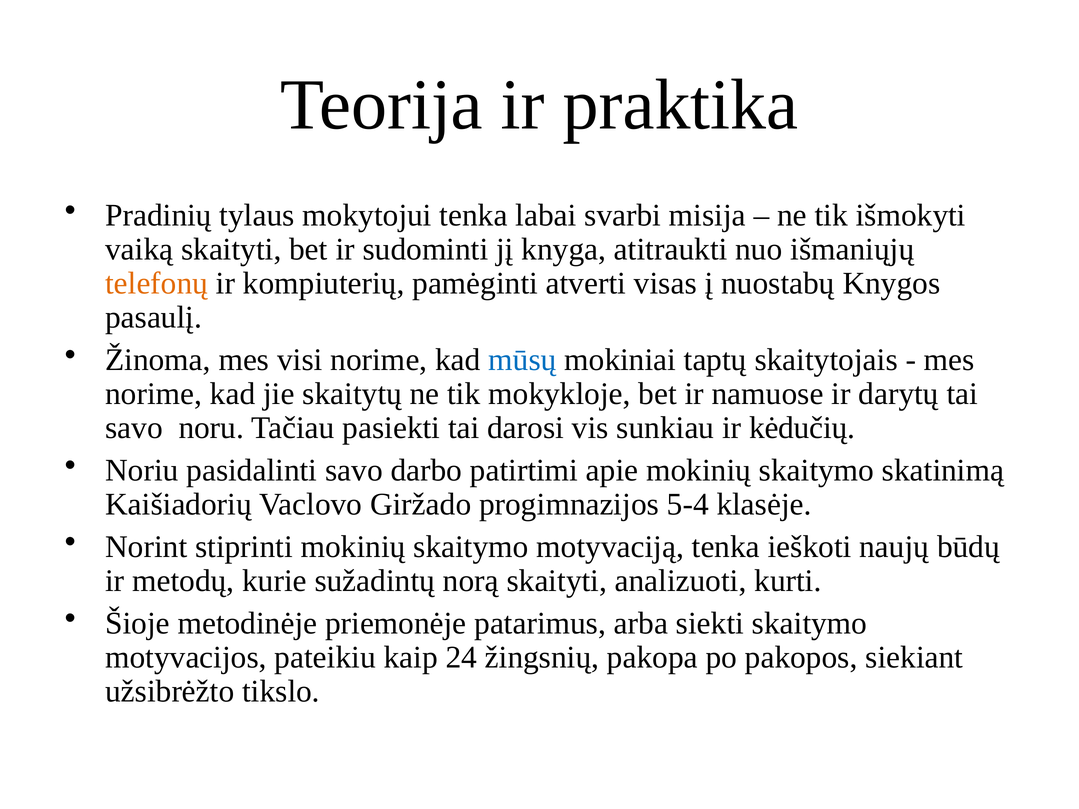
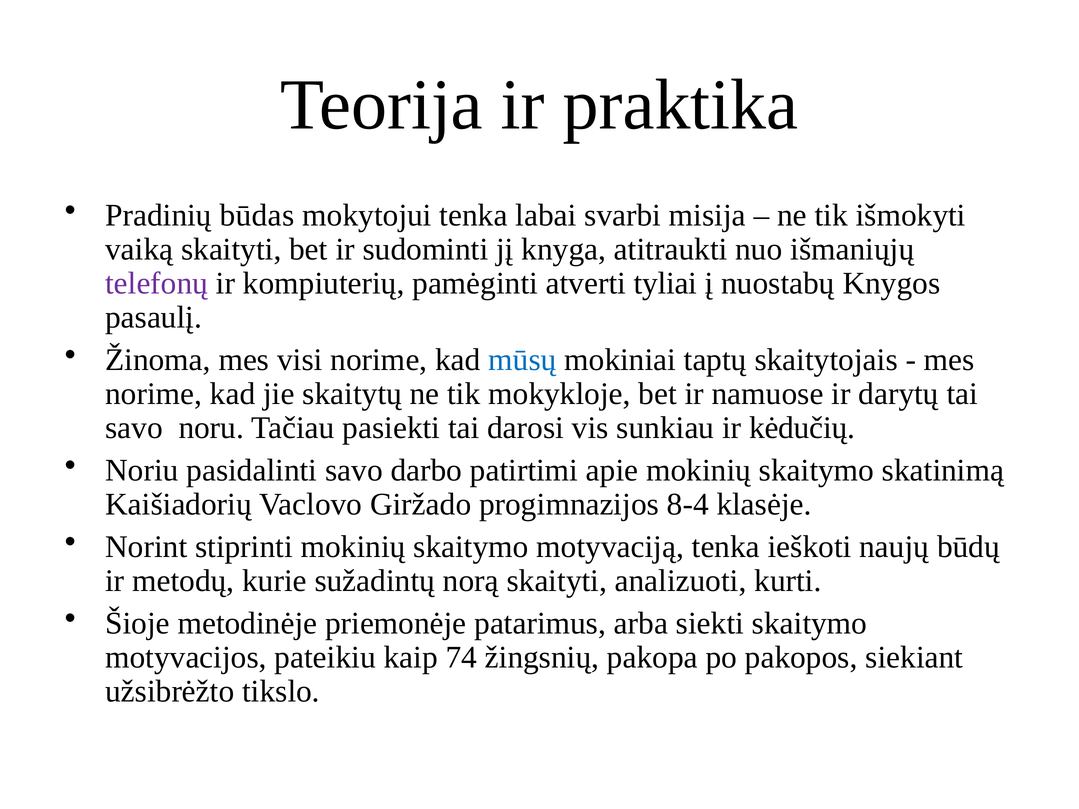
tylaus: tylaus -> būdas
telefonų colour: orange -> purple
visas: visas -> tyliai
5-4: 5-4 -> 8-4
24: 24 -> 74
